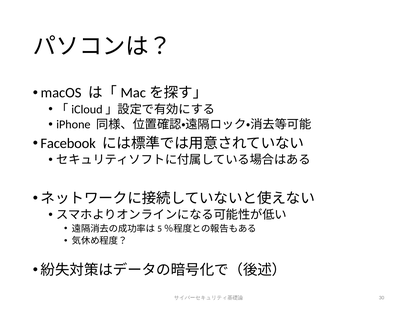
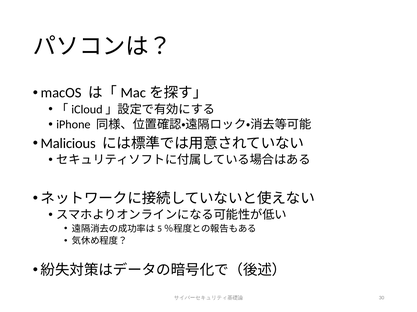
Facebook: Facebook -> Malicious
